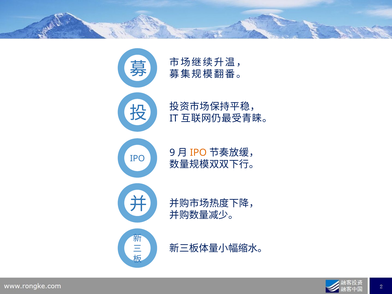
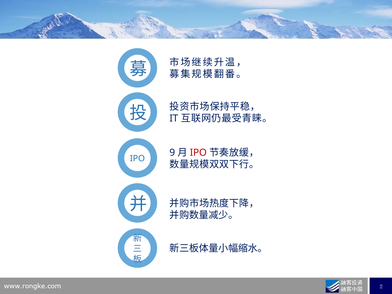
IPO at (198, 153) colour: orange -> red
